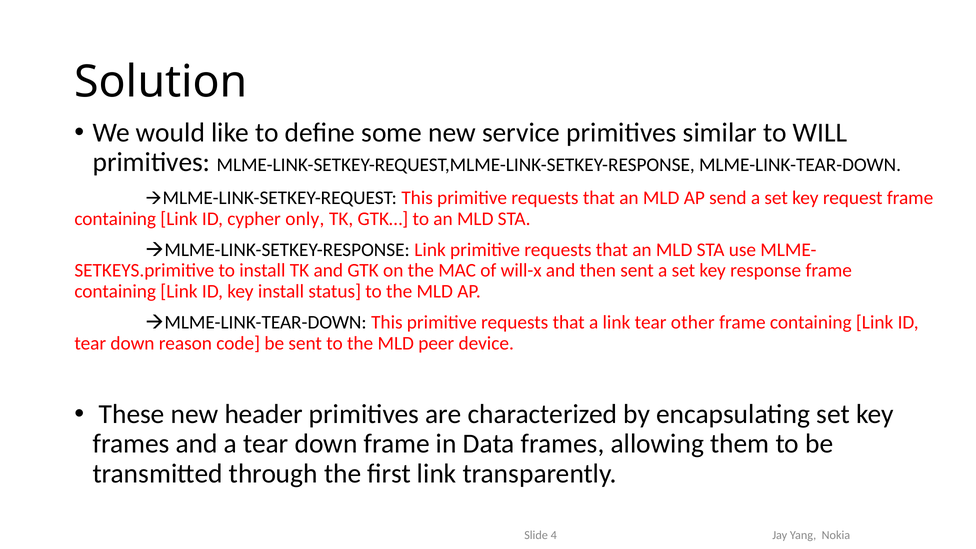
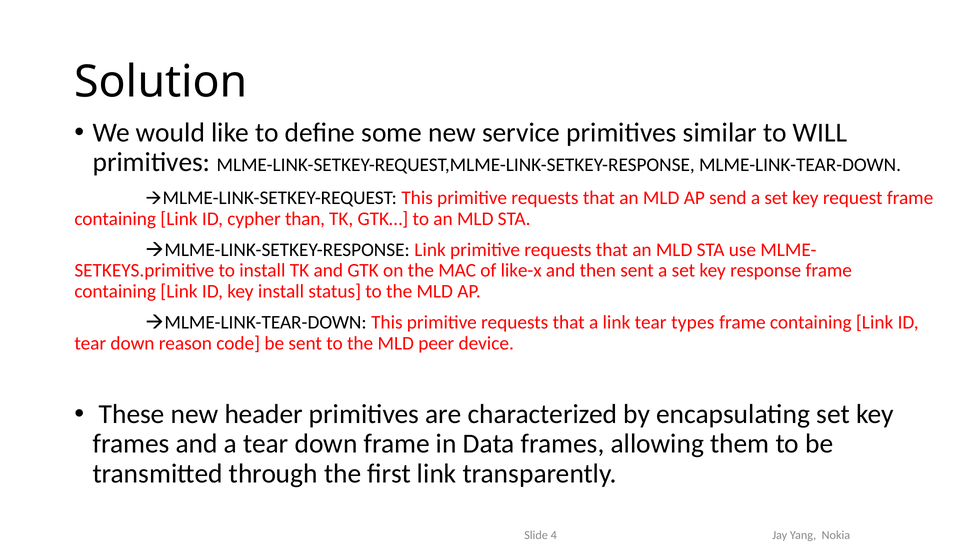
only: only -> than
will-x: will-x -> like-x
other: other -> types
